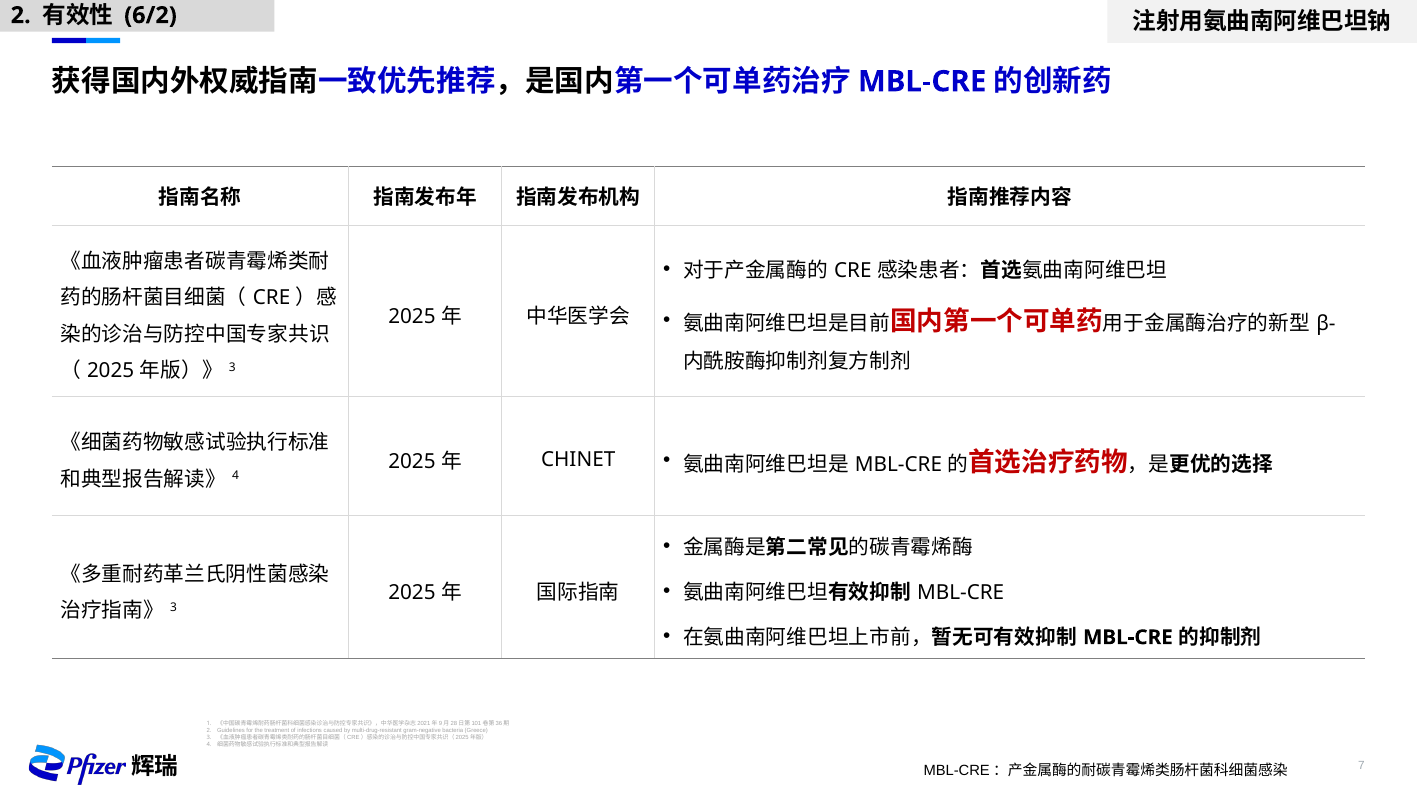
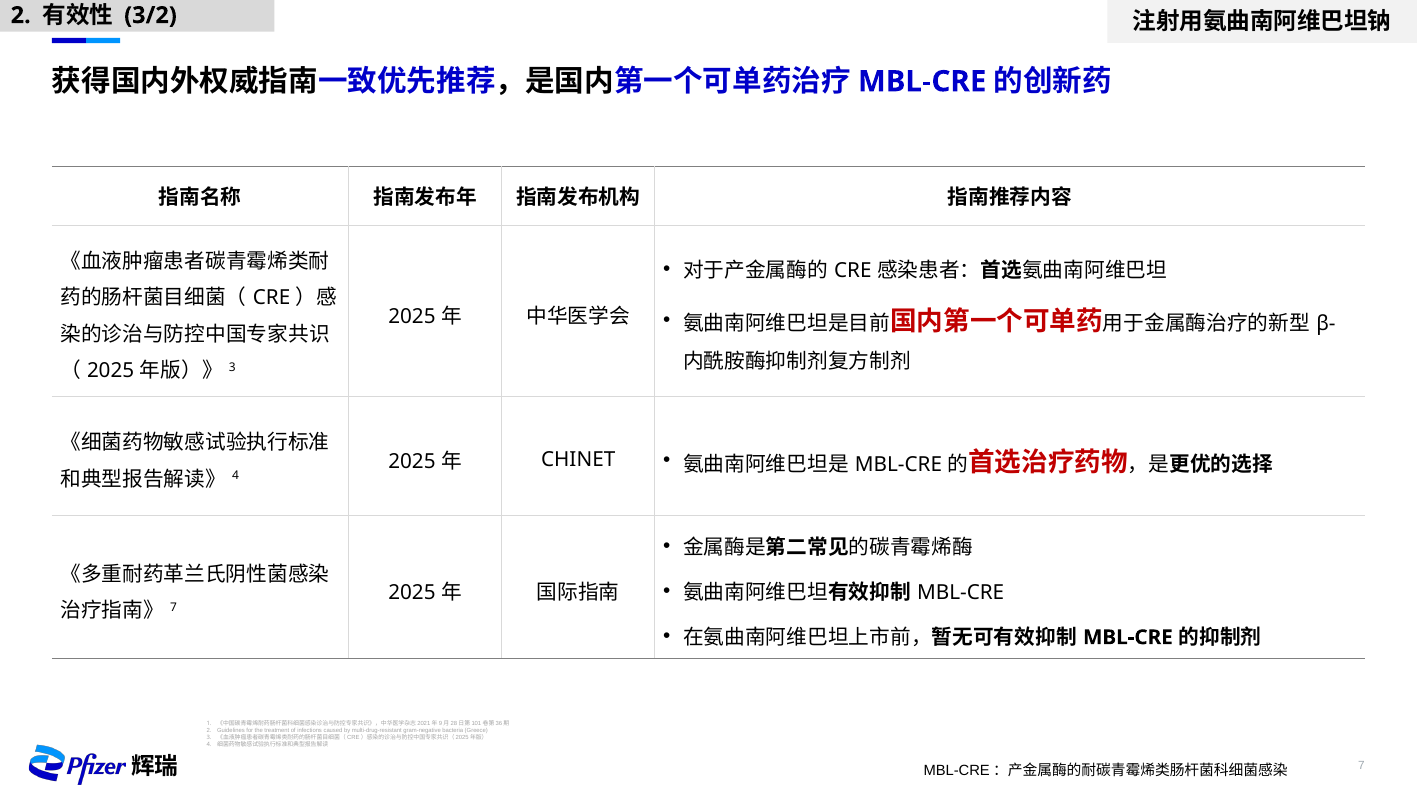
6/2: 6/2 -> 3/2
3 at (173, 607): 3 -> 7
